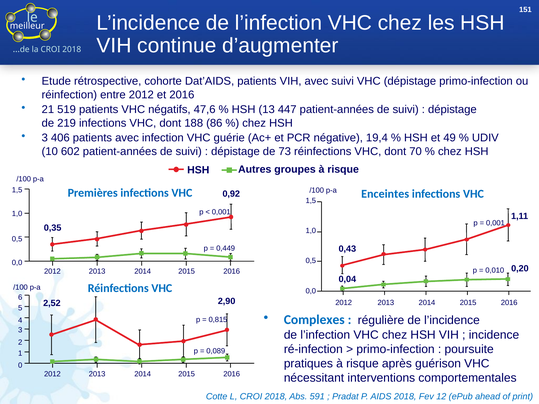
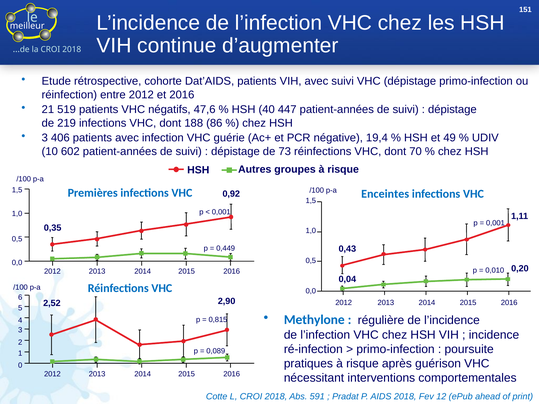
13: 13 -> 40
Complexes: Complexes -> Methylone
